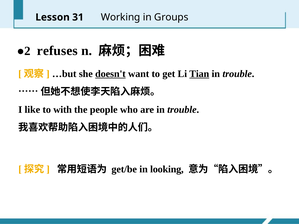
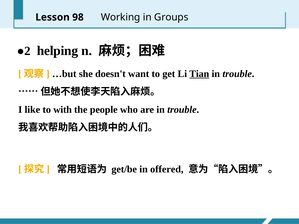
31: 31 -> 98
refuses: refuses -> helping
doesn't underline: present -> none
looking: looking -> offered
